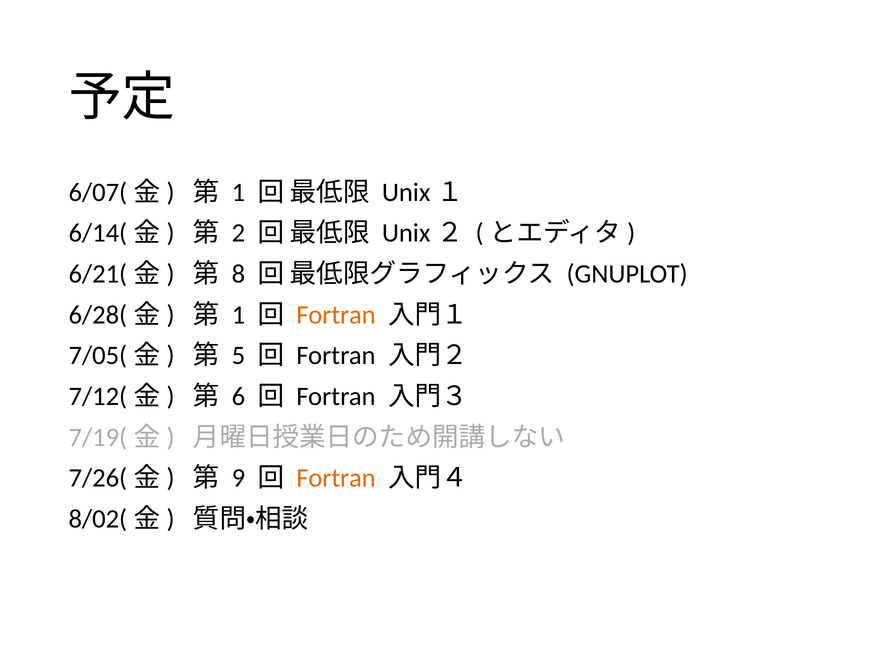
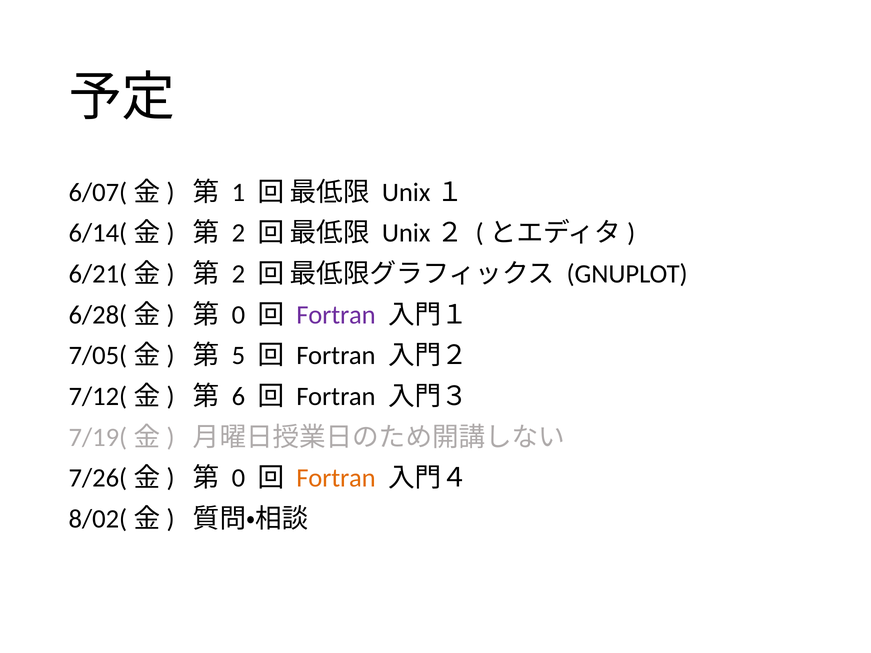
8 at (238, 274): 8 -> 2
1 at (238, 315): 1 -> 0
Fortran at (336, 315) colour: orange -> purple
9 at (238, 478): 9 -> 0
